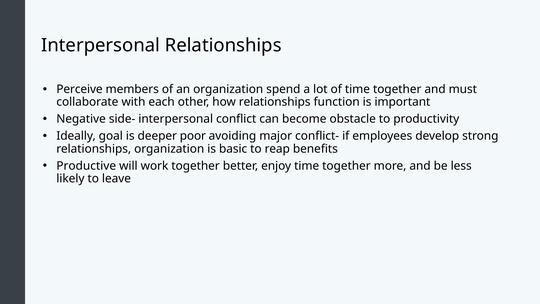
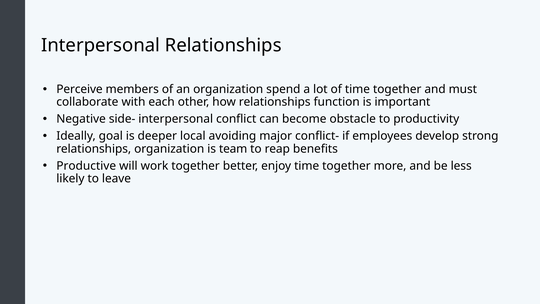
poor: poor -> local
basic: basic -> team
